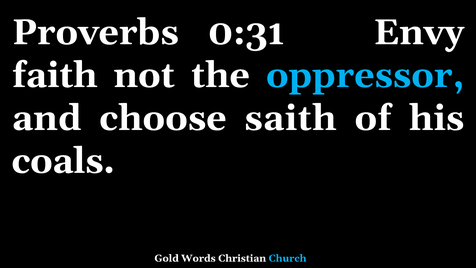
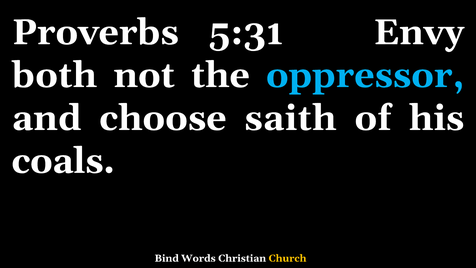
0:31: 0:31 -> 5:31
faith: faith -> both
Gold: Gold -> Bind
Church colour: light blue -> yellow
